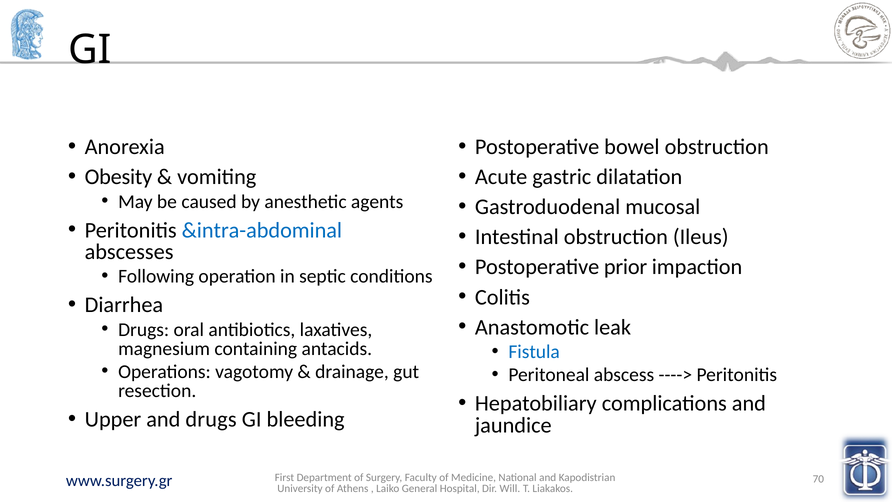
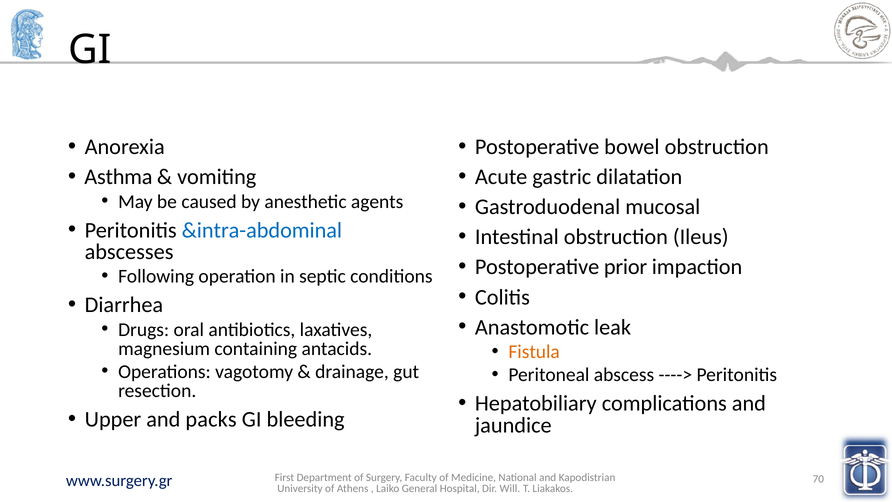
Obesity: Obesity -> Asthma
Fistula colour: blue -> orange
and drugs: drugs -> packs
